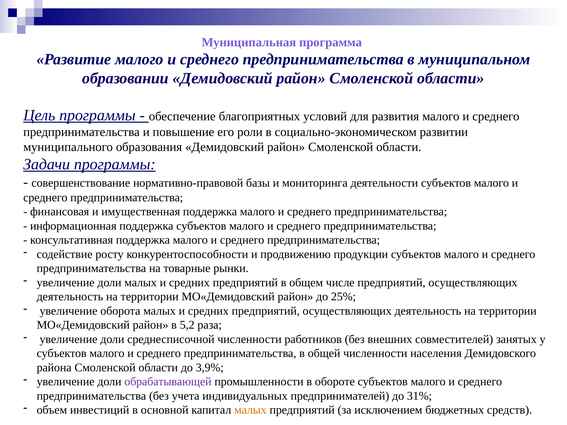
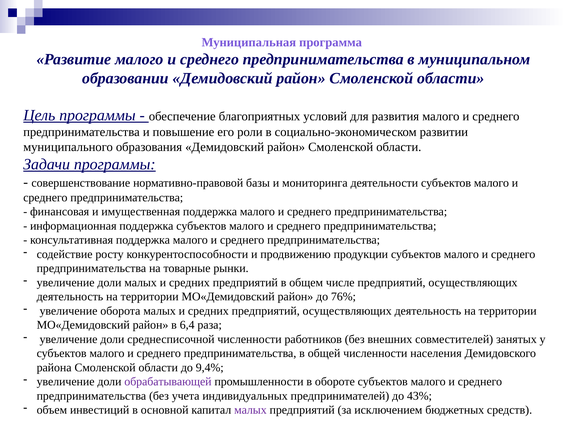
25%: 25% -> 76%
5,2: 5,2 -> 6,4
3,9%: 3,9% -> 9,4%
31%: 31% -> 43%
малых at (250, 410) colour: orange -> purple
